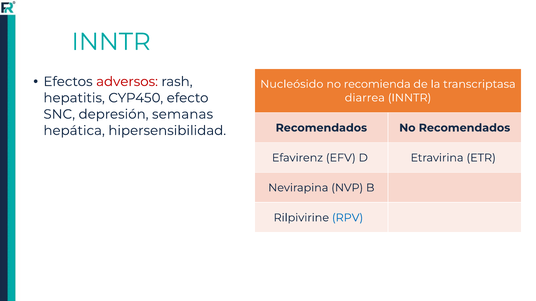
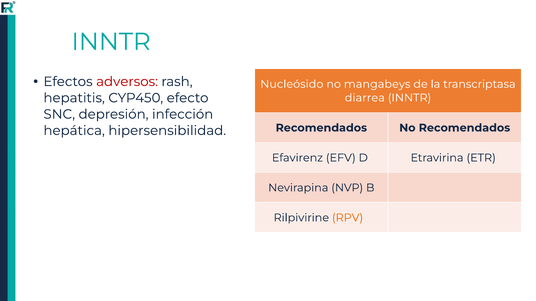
recomienda: recomienda -> mangabeys
semanas: semanas -> infección
RPV colour: blue -> orange
